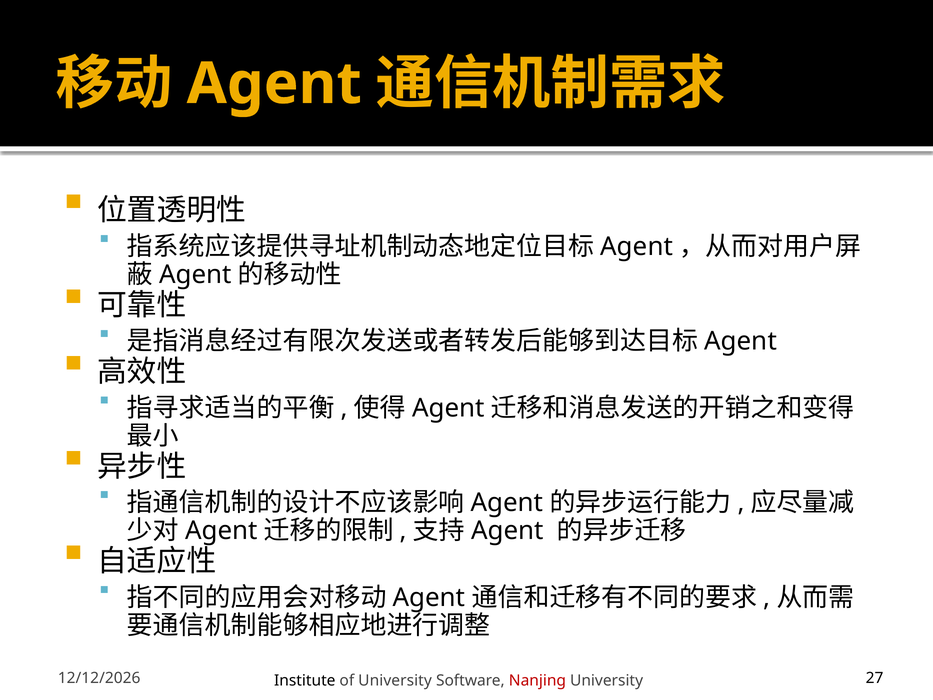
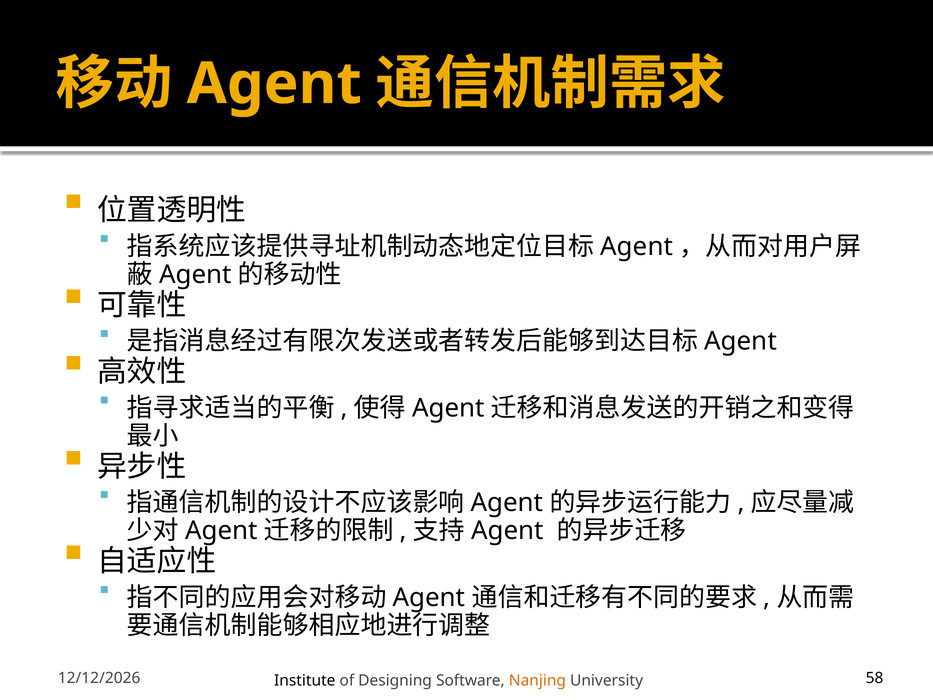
of University: University -> Designing
Nanjing colour: red -> orange
27: 27 -> 58
